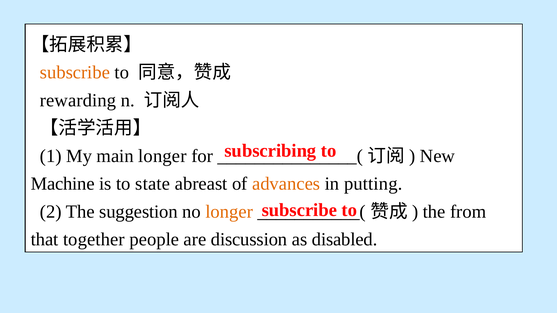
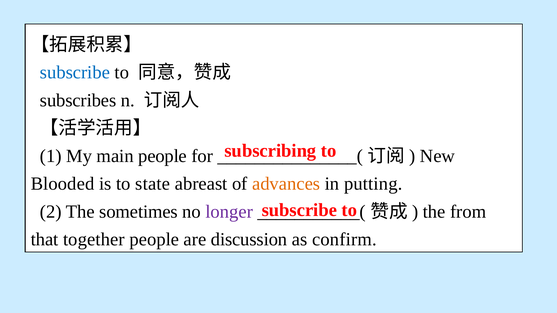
subscribe at (75, 73) colour: orange -> blue
rewarding: rewarding -> subscribes
main longer: longer -> people
Machine: Machine -> Blooded
suggestion: suggestion -> sometimes
longer at (229, 212) colour: orange -> purple
disabled: disabled -> confirm
